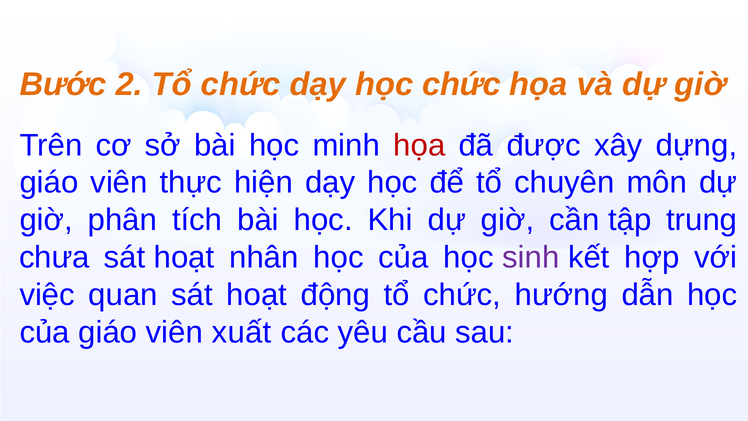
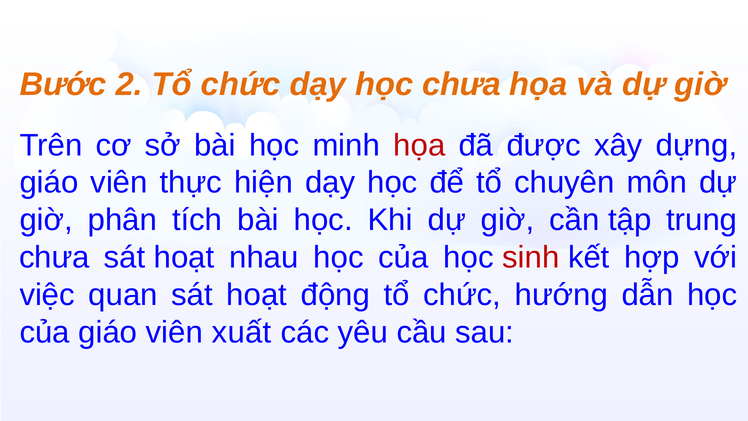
học chức: chức -> chưa
nhân: nhân -> nhau
sinh colour: purple -> red
